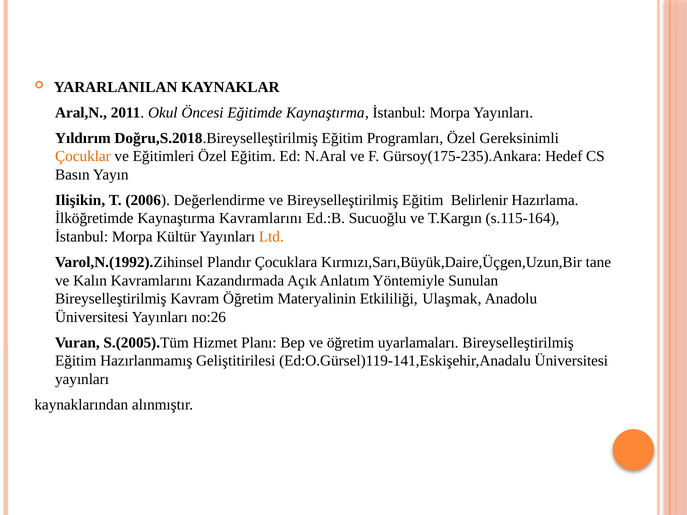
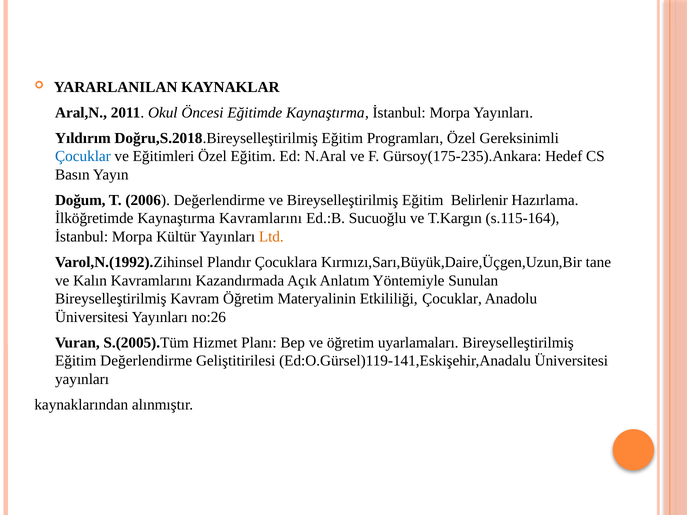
Çocuklar at (83, 156) colour: orange -> blue
Ilişikin: Ilişikin -> Doğum
Etkililiği Ulaşmak: Ulaşmak -> Çocuklar
Eğitim Hazırlanmamış: Hazırlanmamış -> Değerlendirme
